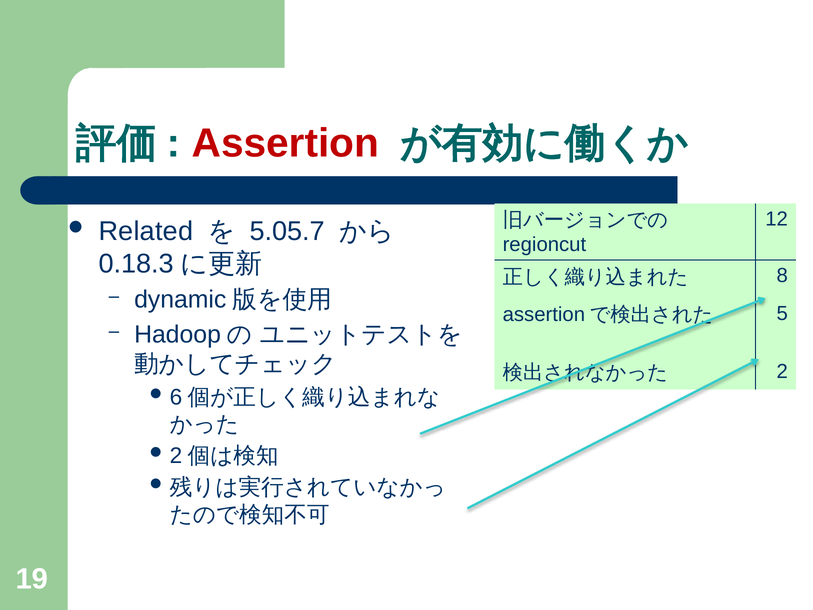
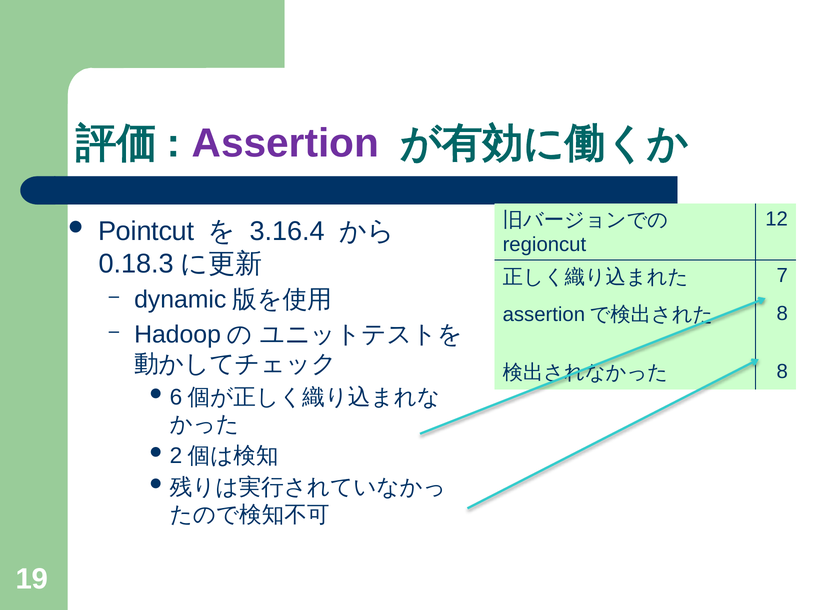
Assertion colour: red -> purple
Related: Related -> Pointcut
5.05.7: 5.05.7 -> 3.16.4
8: 8 -> 7
5 at (782, 314): 5 -> 8
2 at (782, 371): 2 -> 8
